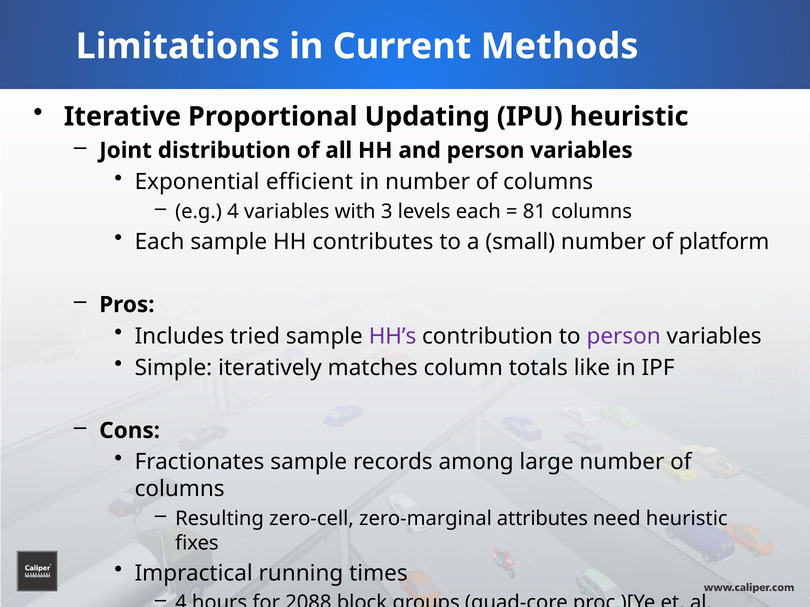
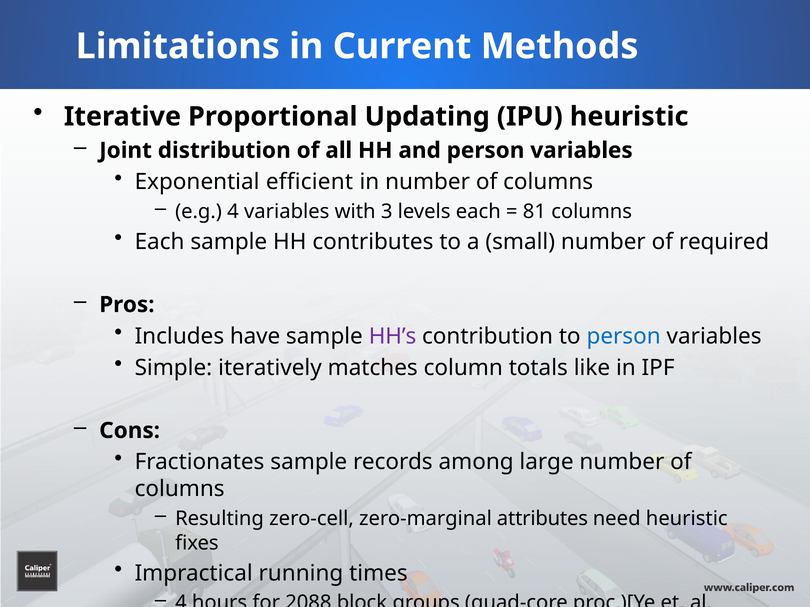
platform: platform -> required
tried: tried -> have
person at (624, 336) colour: purple -> blue
